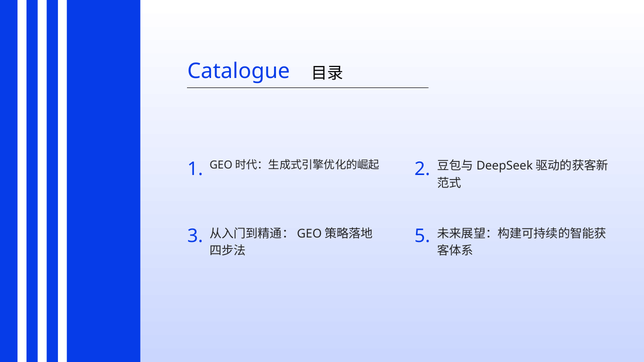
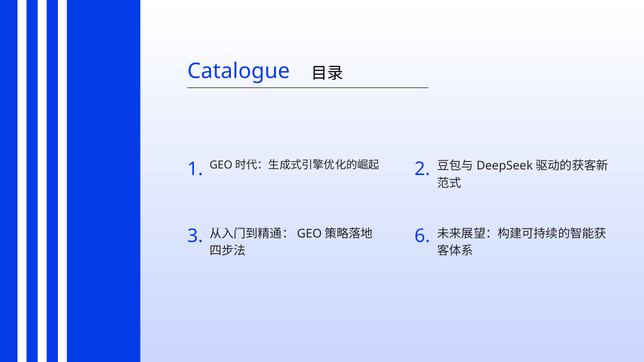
5: 5 -> 6
